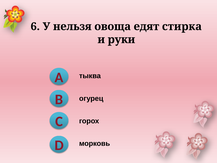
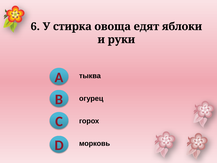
нельзя: нельзя -> стирка
стирка: стирка -> яблоки
